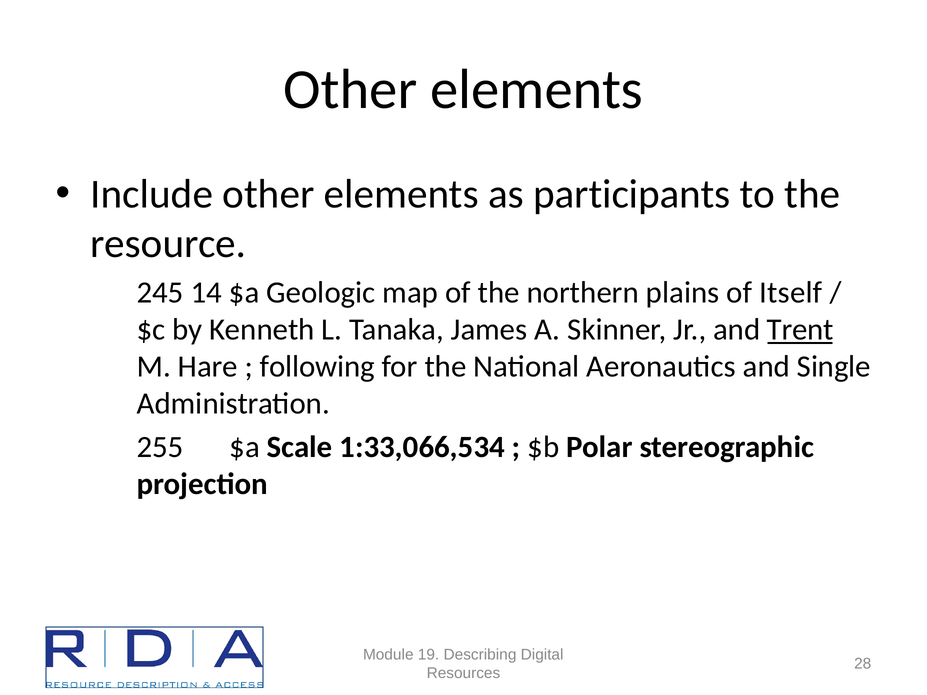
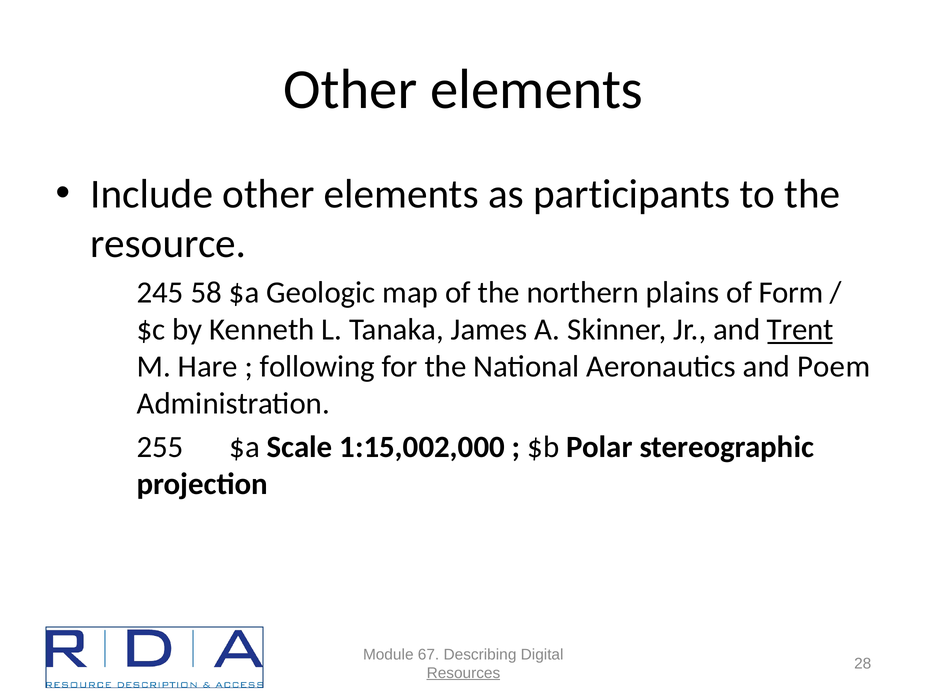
14: 14 -> 58
Itself: Itself -> Form
Single: Single -> Poem
1:33,066,534: 1:33,066,534 -> 1:15,002,000
19: 19 -> 67
Resources underline: none -> present
